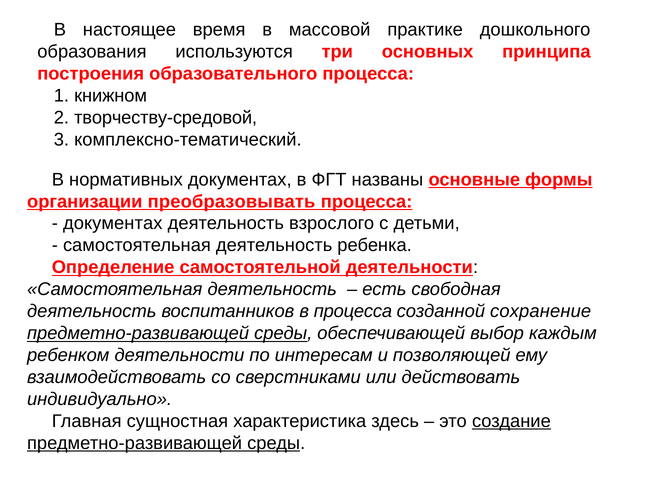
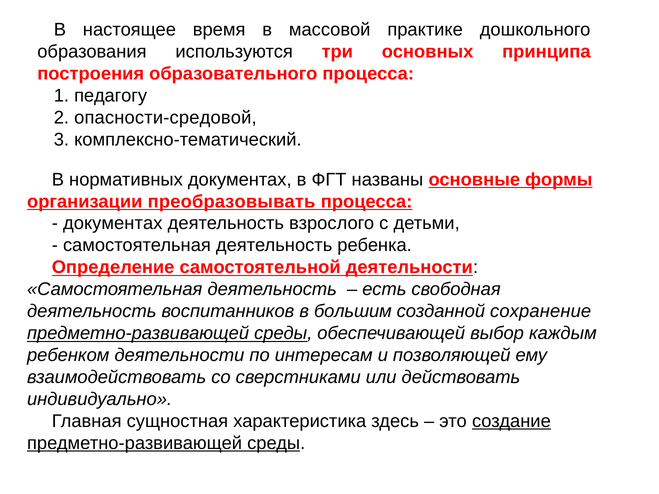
книжном: книжном -> педагогу
творчеству-средовой: творчеству-средовой -> опасности-средовой
в процесса: процесса -> большим
